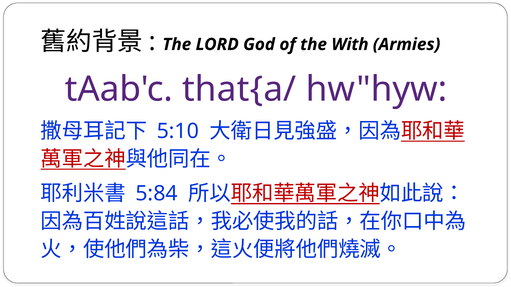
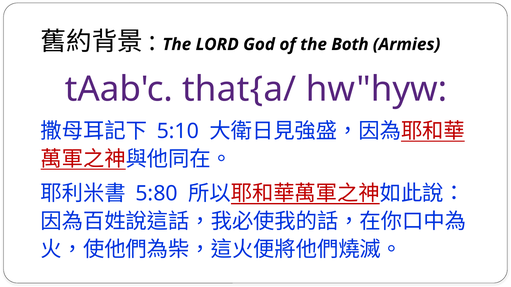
With: With -> Both
5:84: 5:84 -> 5:80
